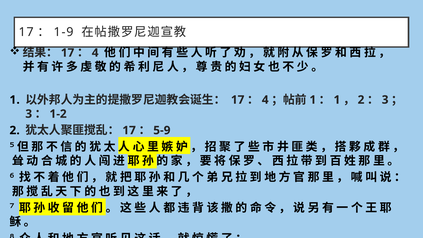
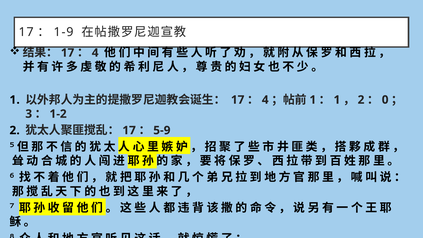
3 at (385, 100): 3 -> 0
